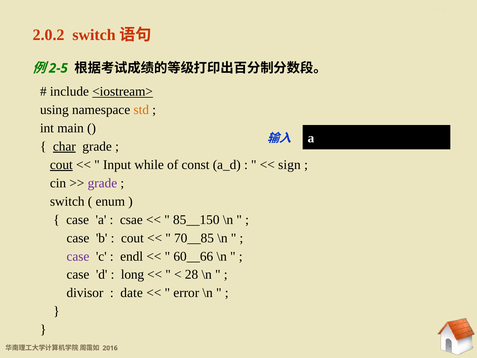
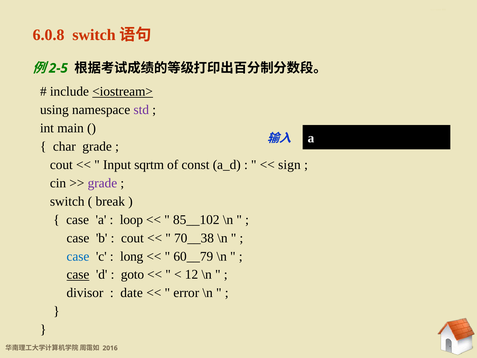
2.0.2: 2.0.2 -> 6.0.8
std colour: orange -> purple
char underline: present -> none
cout at (61, 165) underline: present -> none
while: while -> sqrtm
enum: enum -> break
csae: csae -> loop
85__150: 85__150 -> 85__102
70__85: 70__85 -> 70__38
case at (78, 256) colour: purple -> blue
endl: endl -> long
60__66: 60__66 -> 60__79
case at (78, 274) underline: none -> present
long: long -> goto
28: 28 -> 12
